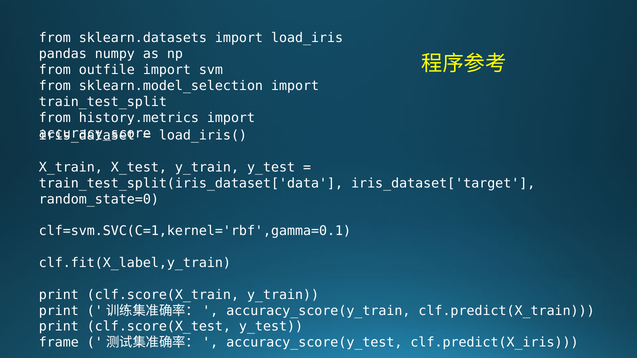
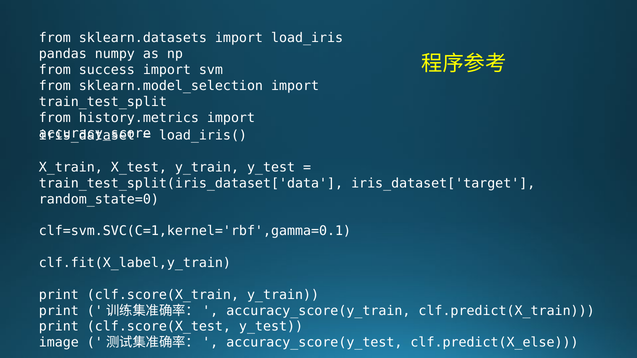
outfile: outfile -> success
frame: frame -> image
clf.predict(X_iris: clf.predict(X_iris -> clf.predict(X_else
